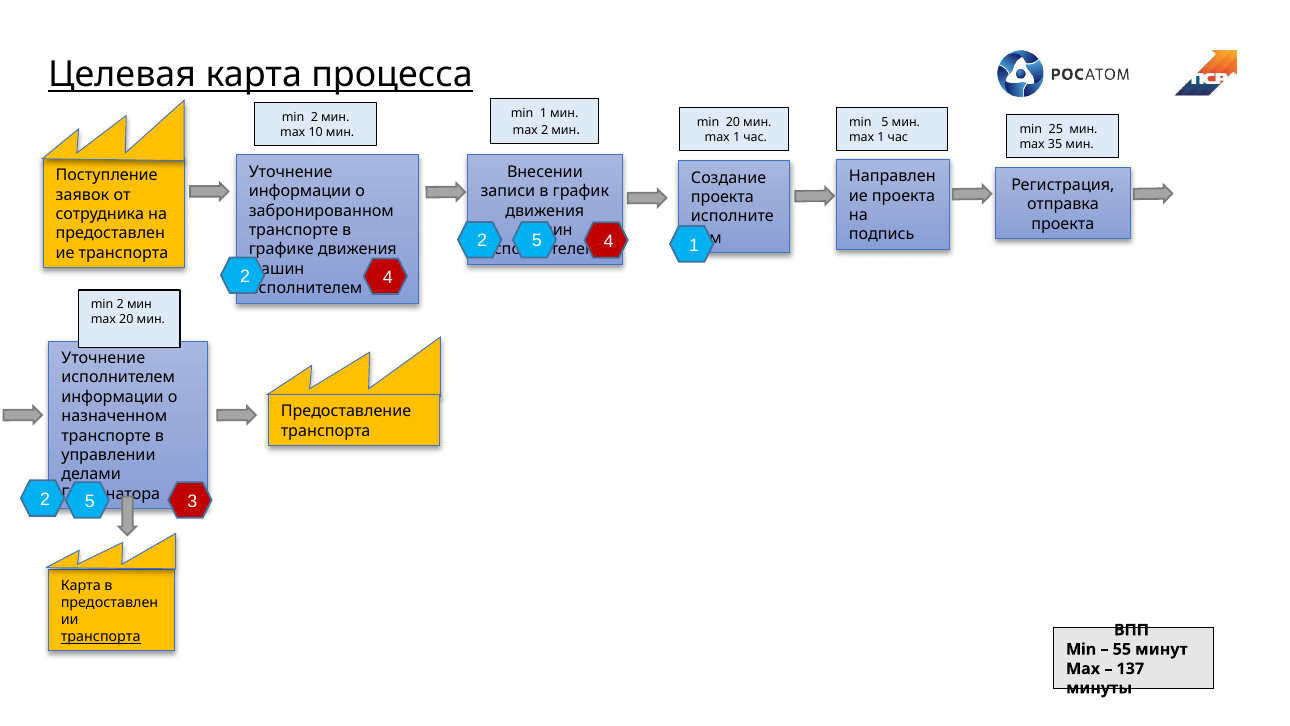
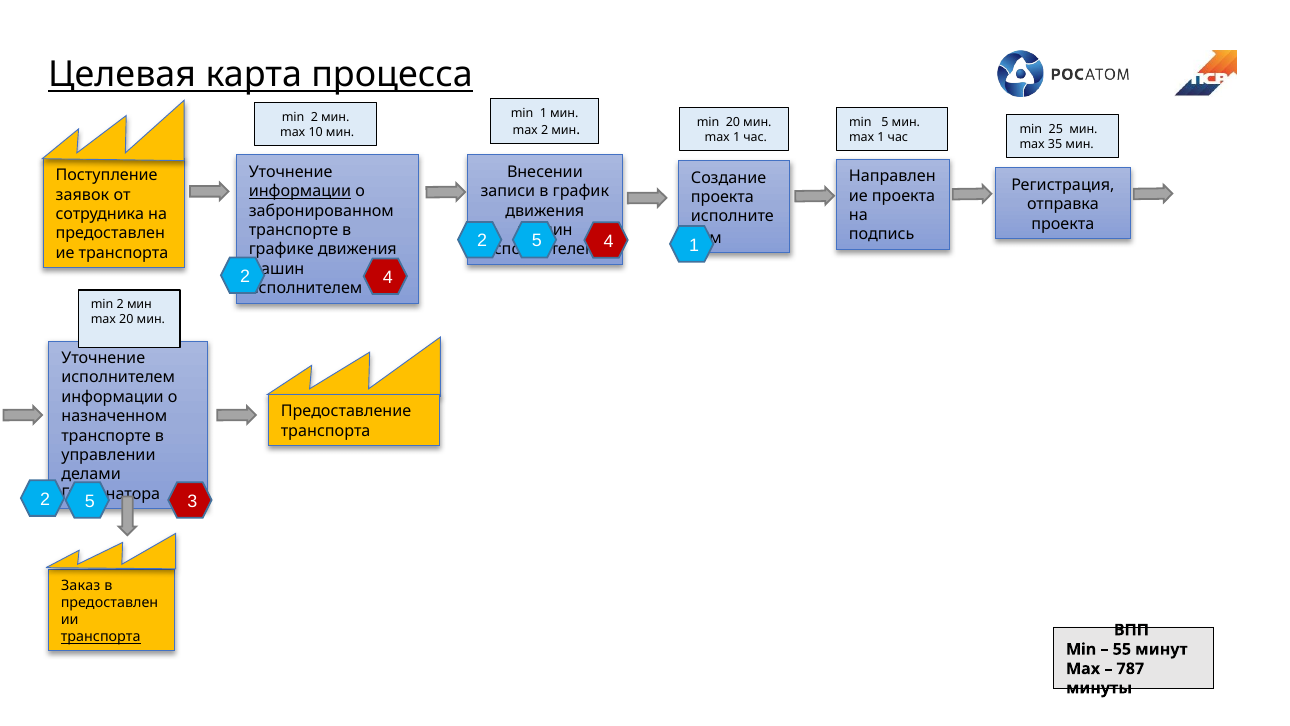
информации at (300, 191) underline: none -> present
Карта at (81, 586): Карта -> Заказ
137: 137 -> 787
